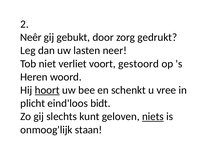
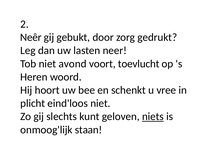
verliet: verliet -> avond
gestoord: gestoord -> toevlucht
hoort underline: present -> none
eind'loos bidt: bidt -> niet
